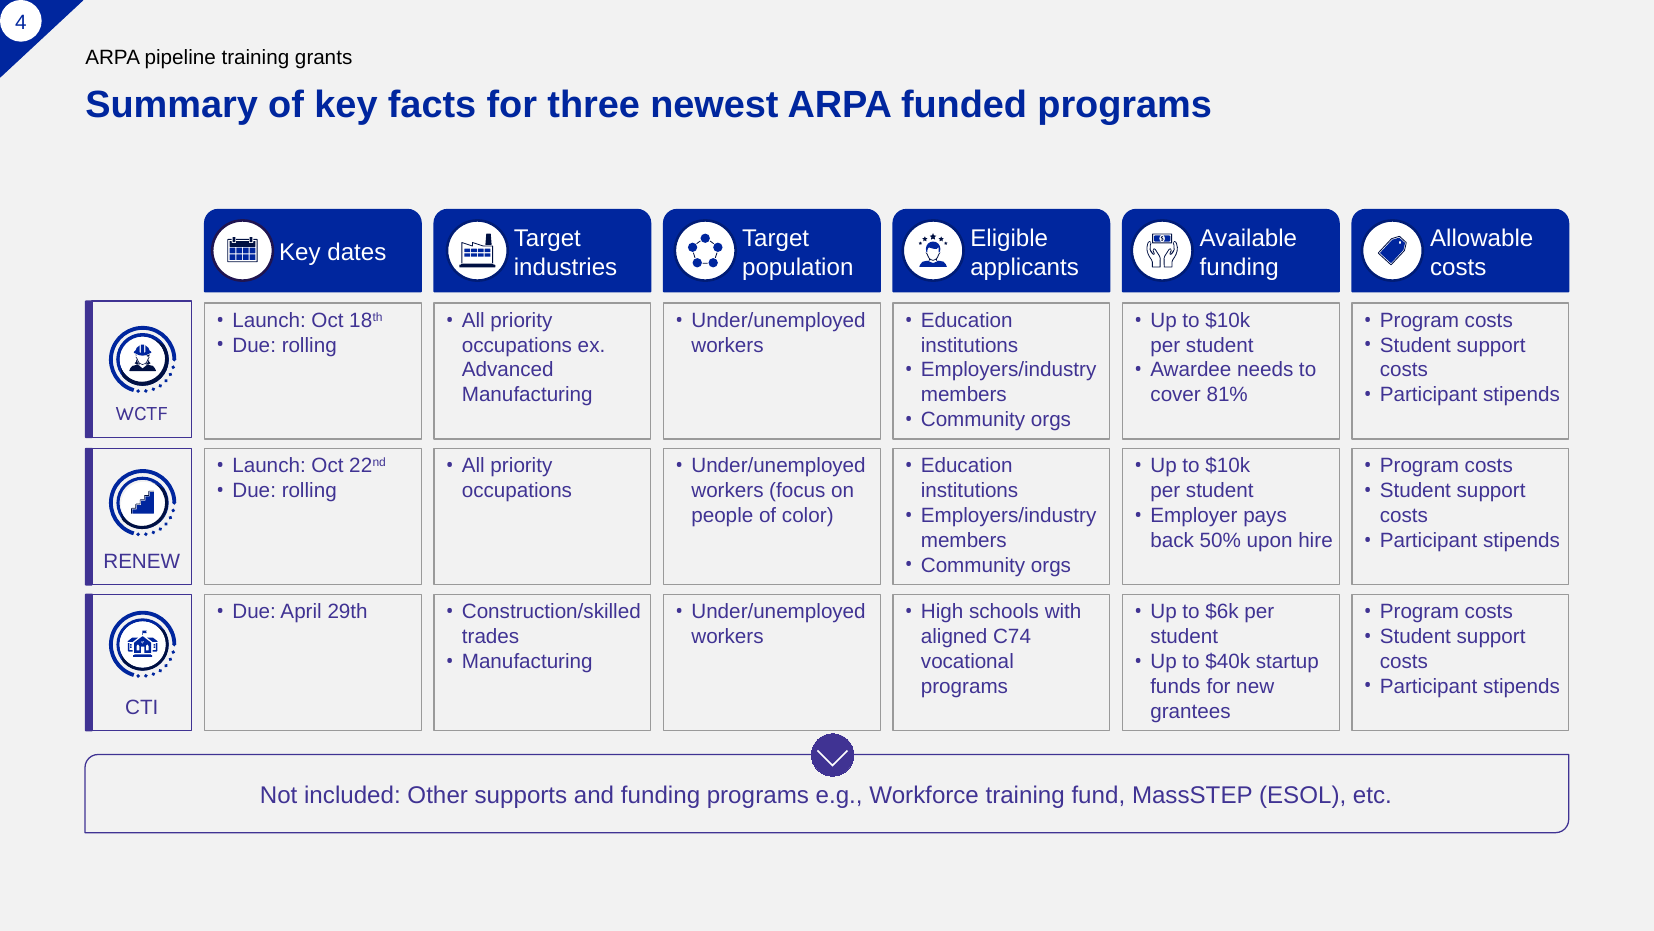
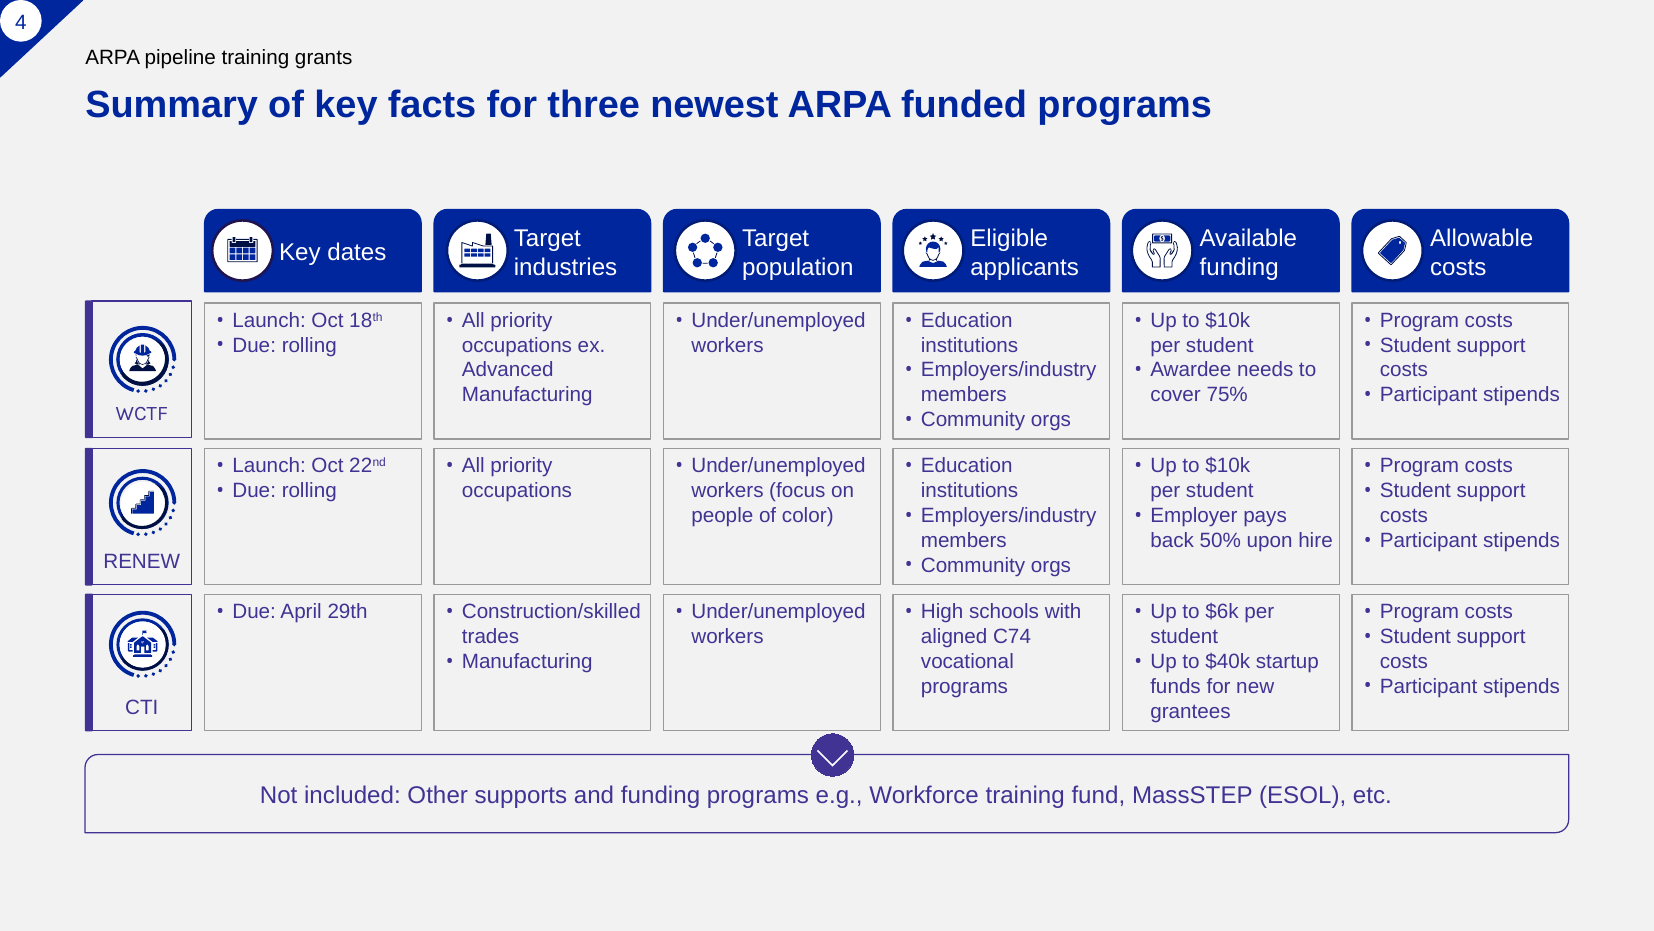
81%: 81% -> 75%
